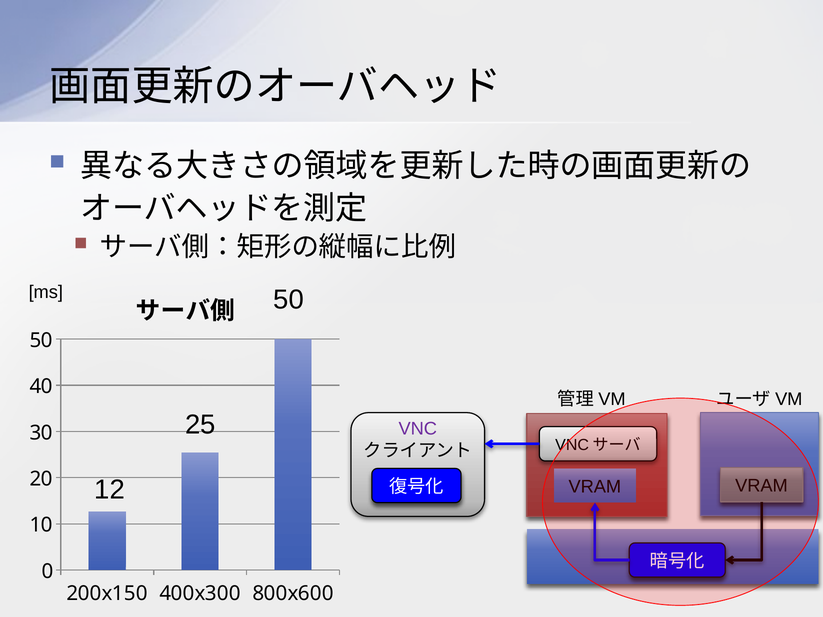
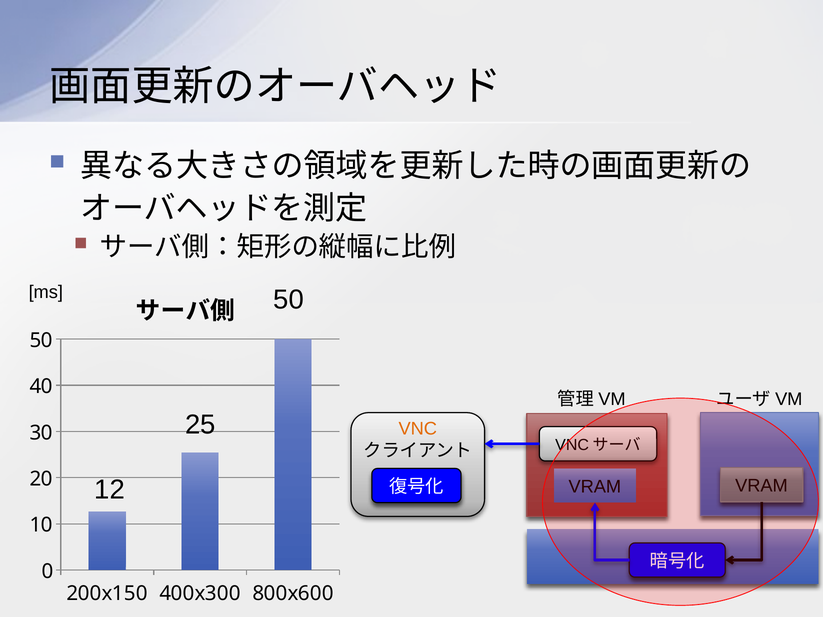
VNC colour: purple -> orange
